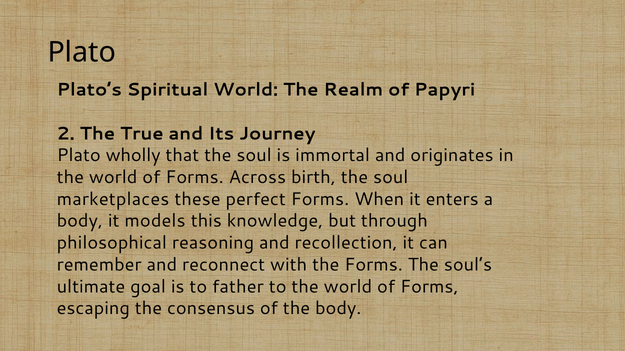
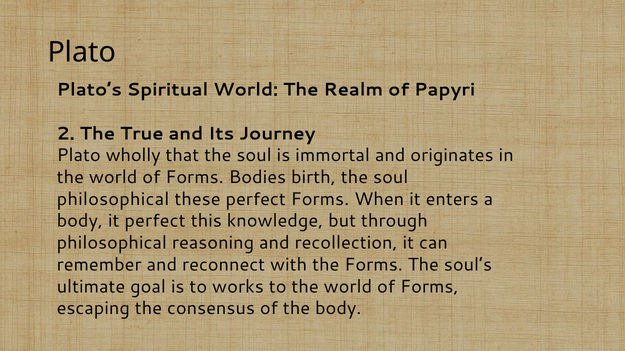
Across: Across -> Bodies
marketplaces at (113, 199): marketplaces -> philosophical
it models: models -> perfect
father: father -> works
